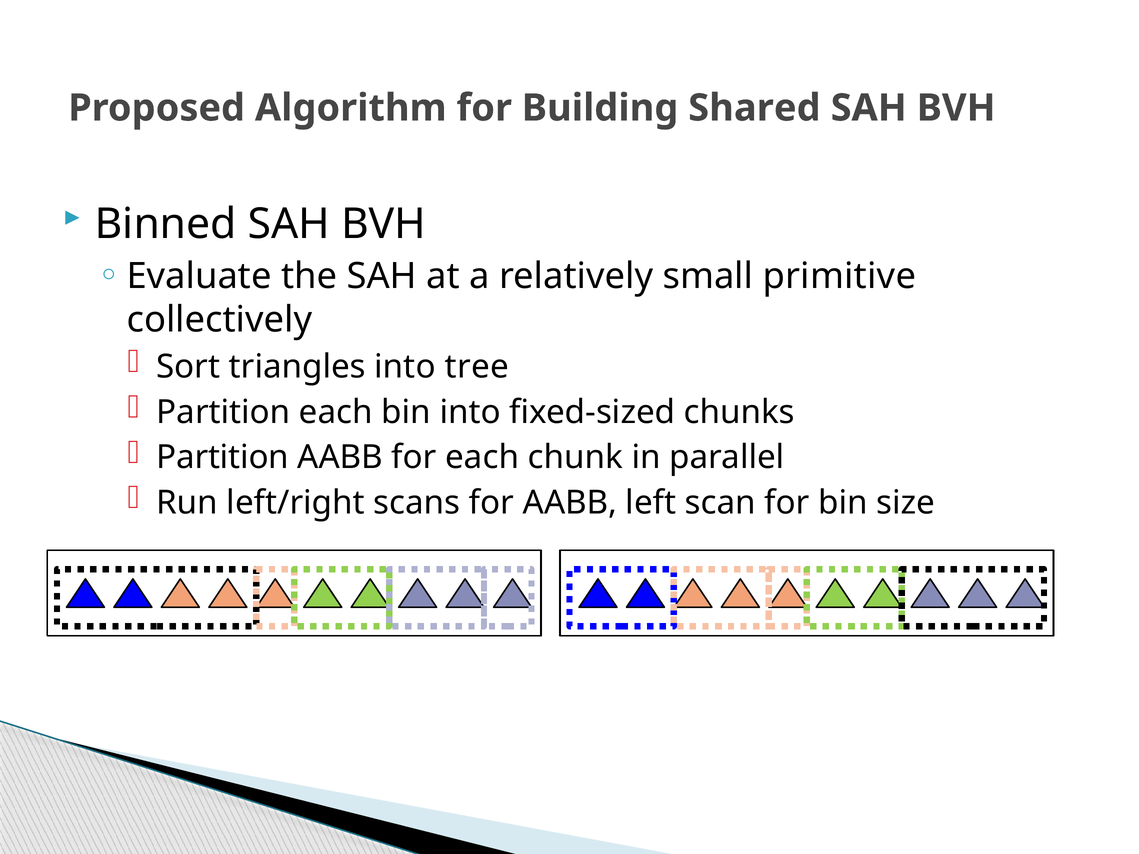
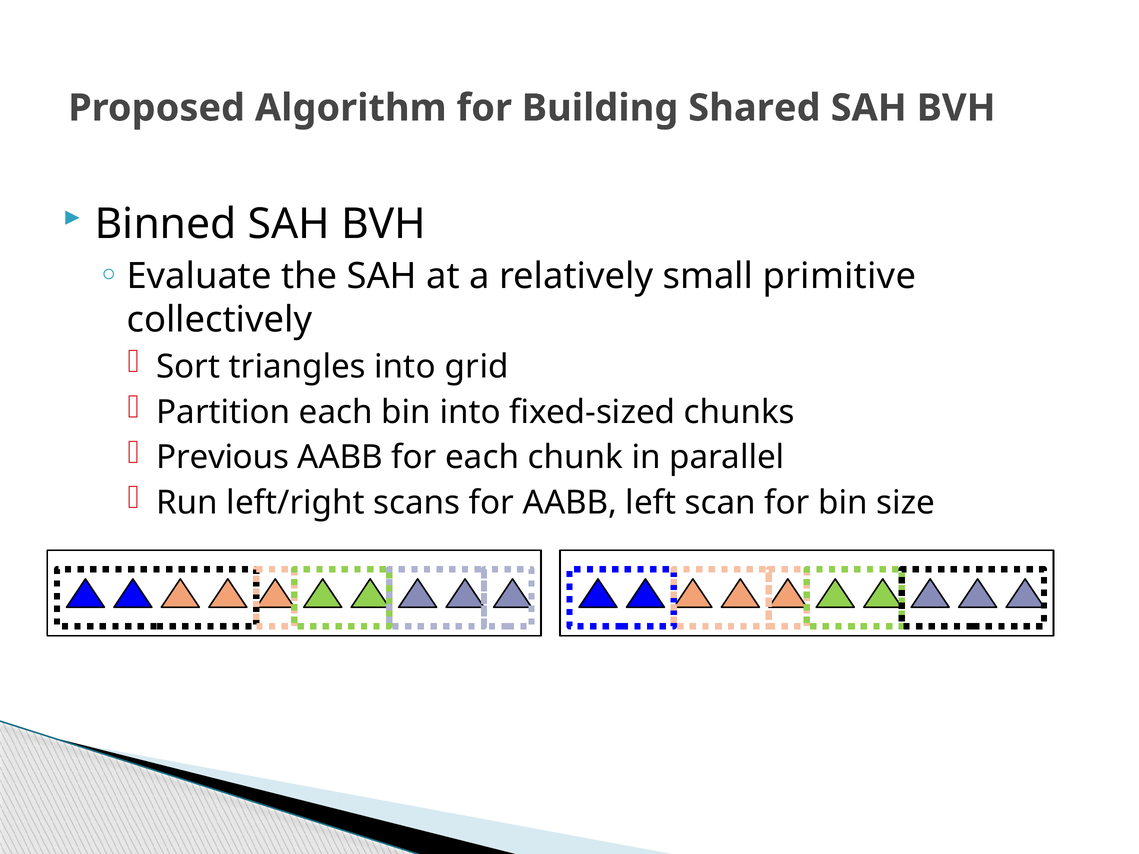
tree: tree -> grid
Partition at (223, 458): Partition -> Previous
